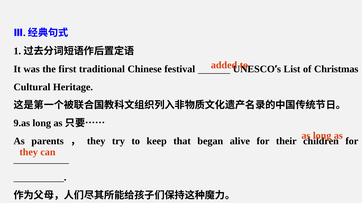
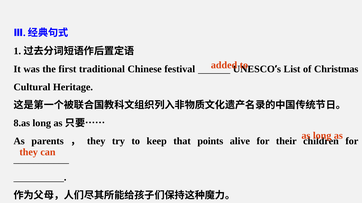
9.as: 9.as -> 8.as
began: began -> points
